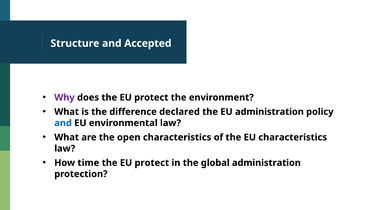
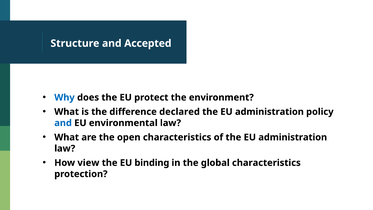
Why colour: purple -> blue
of the EU characteristics: characteristics -> administration
time: time -> view
protect at (152, 163): protect -> binding
global administration: administration -> characteristics
